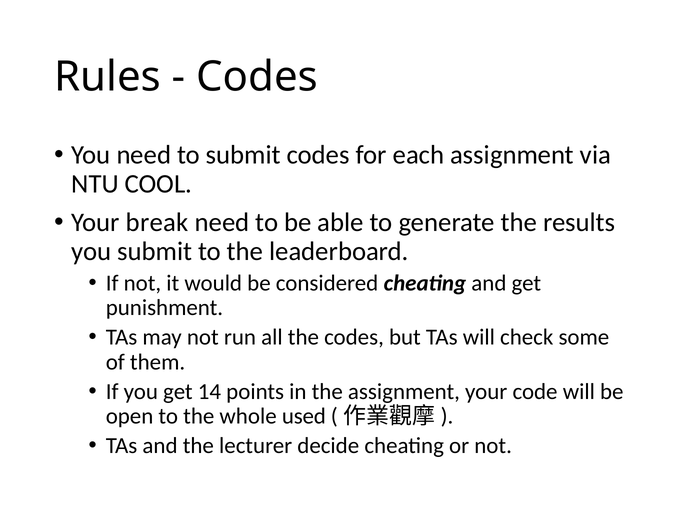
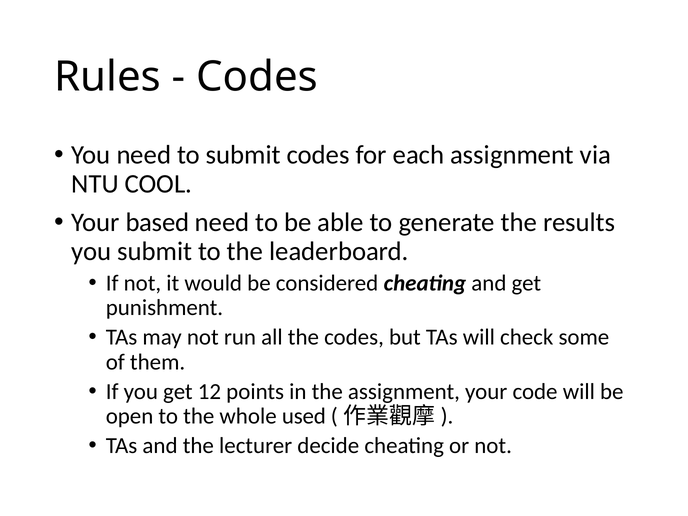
break: break -> based
14: 14 -> 12
